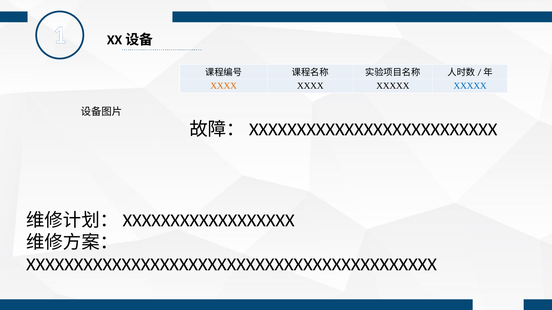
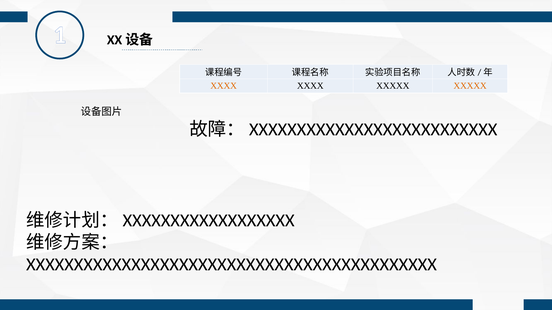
XXXXX at (470, 86) colour: blue -> orange
